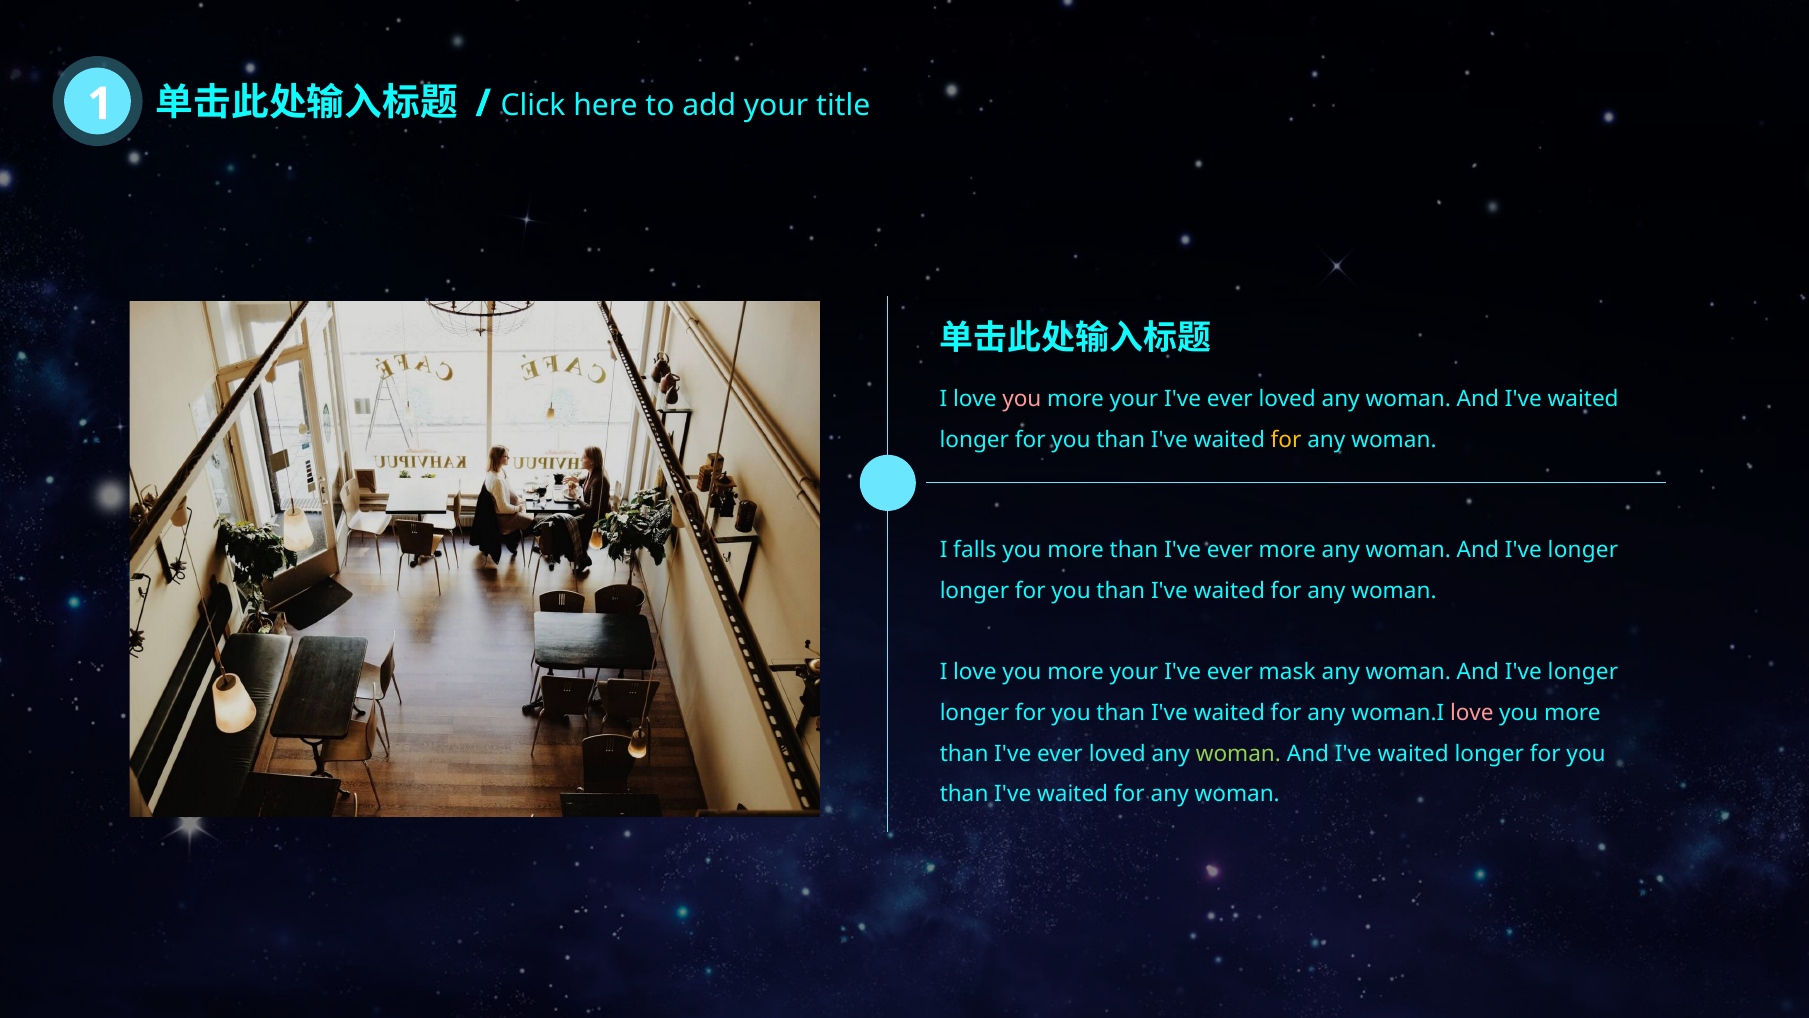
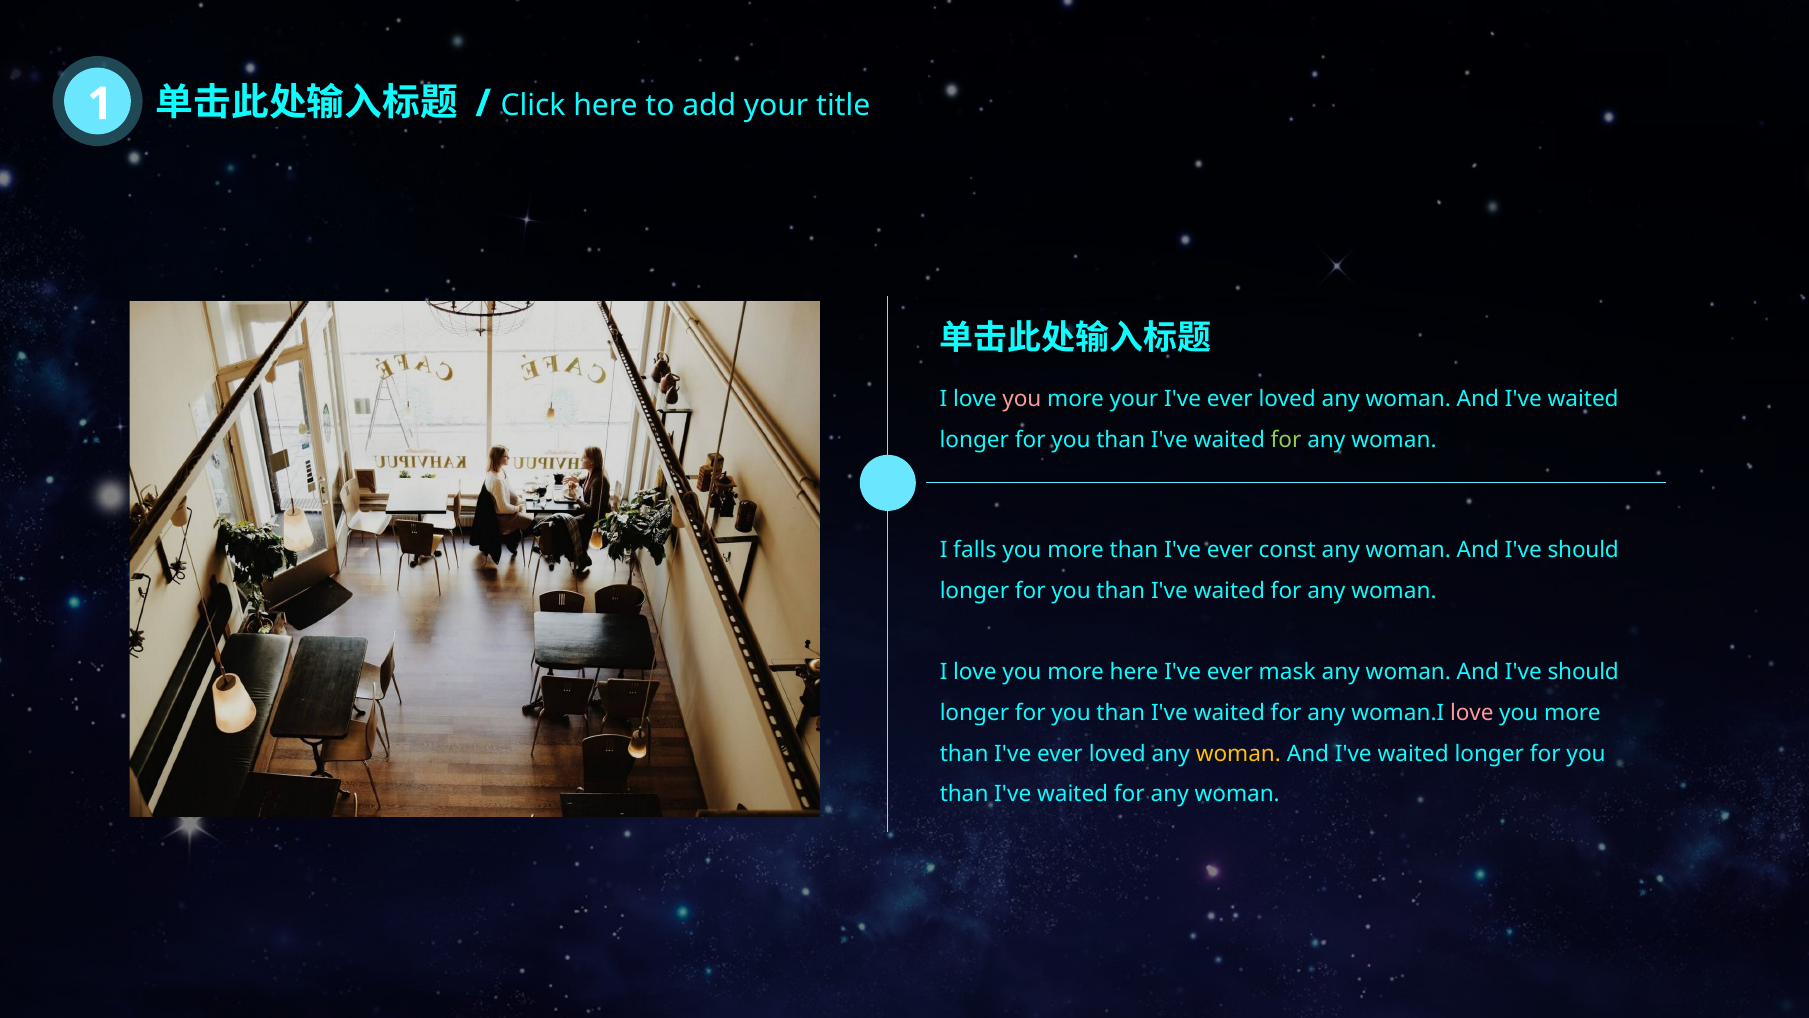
for at (1286, 440) colour: yellow -> light green
ever more: more -> const
longer at (1583, 550): longer -> should
your at (1134, 672): your -> here
longer at (1583, 672): longer -> should
woman at (1238, 753) colour: light green -> yellow
